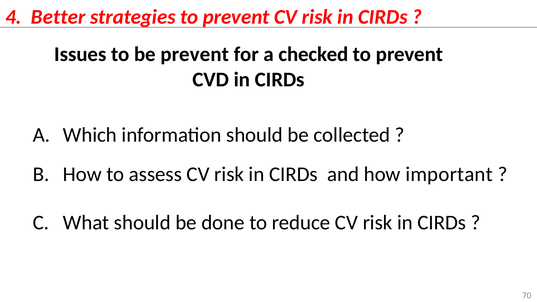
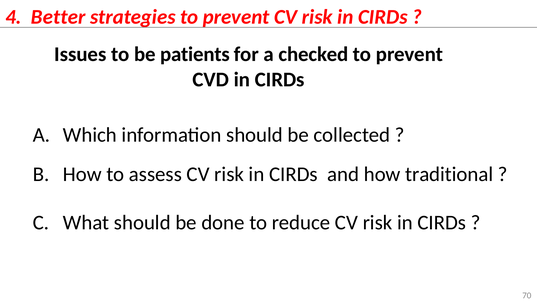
be prevent: prevent -> patients
important: important -> traditional
